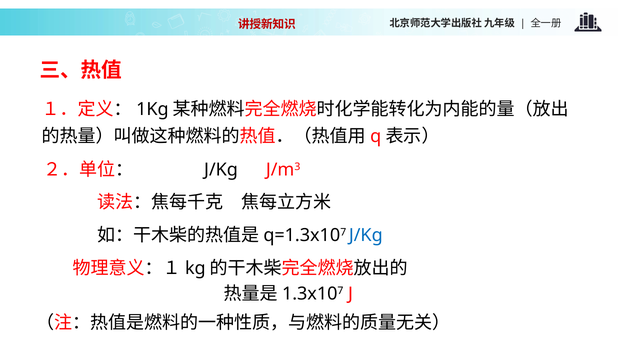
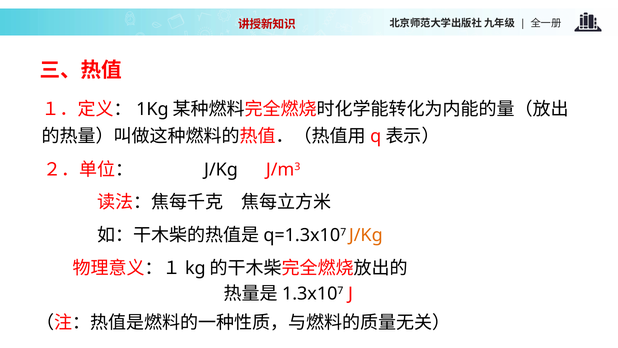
J/Kg at (366, 235) colour: blue -> orange
